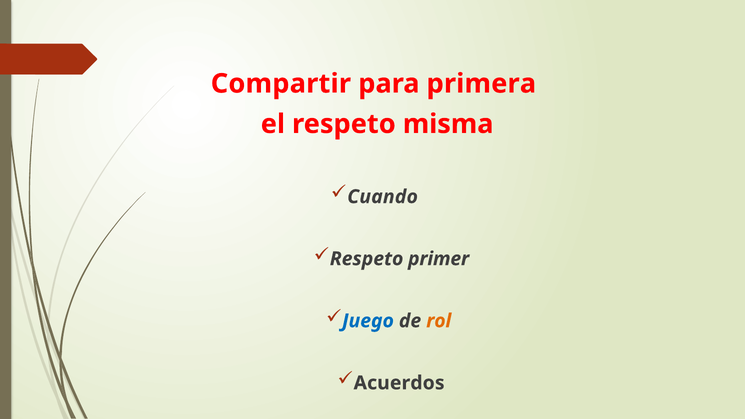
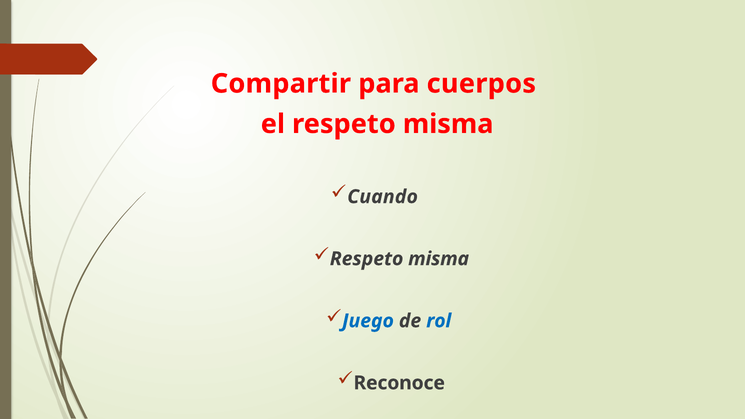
primera: primera -> cuerpos
primer at (439, 259): primer -> misma
rol colour: orange -> blue
Acuerdos: Acuerdos -> Reconoce
